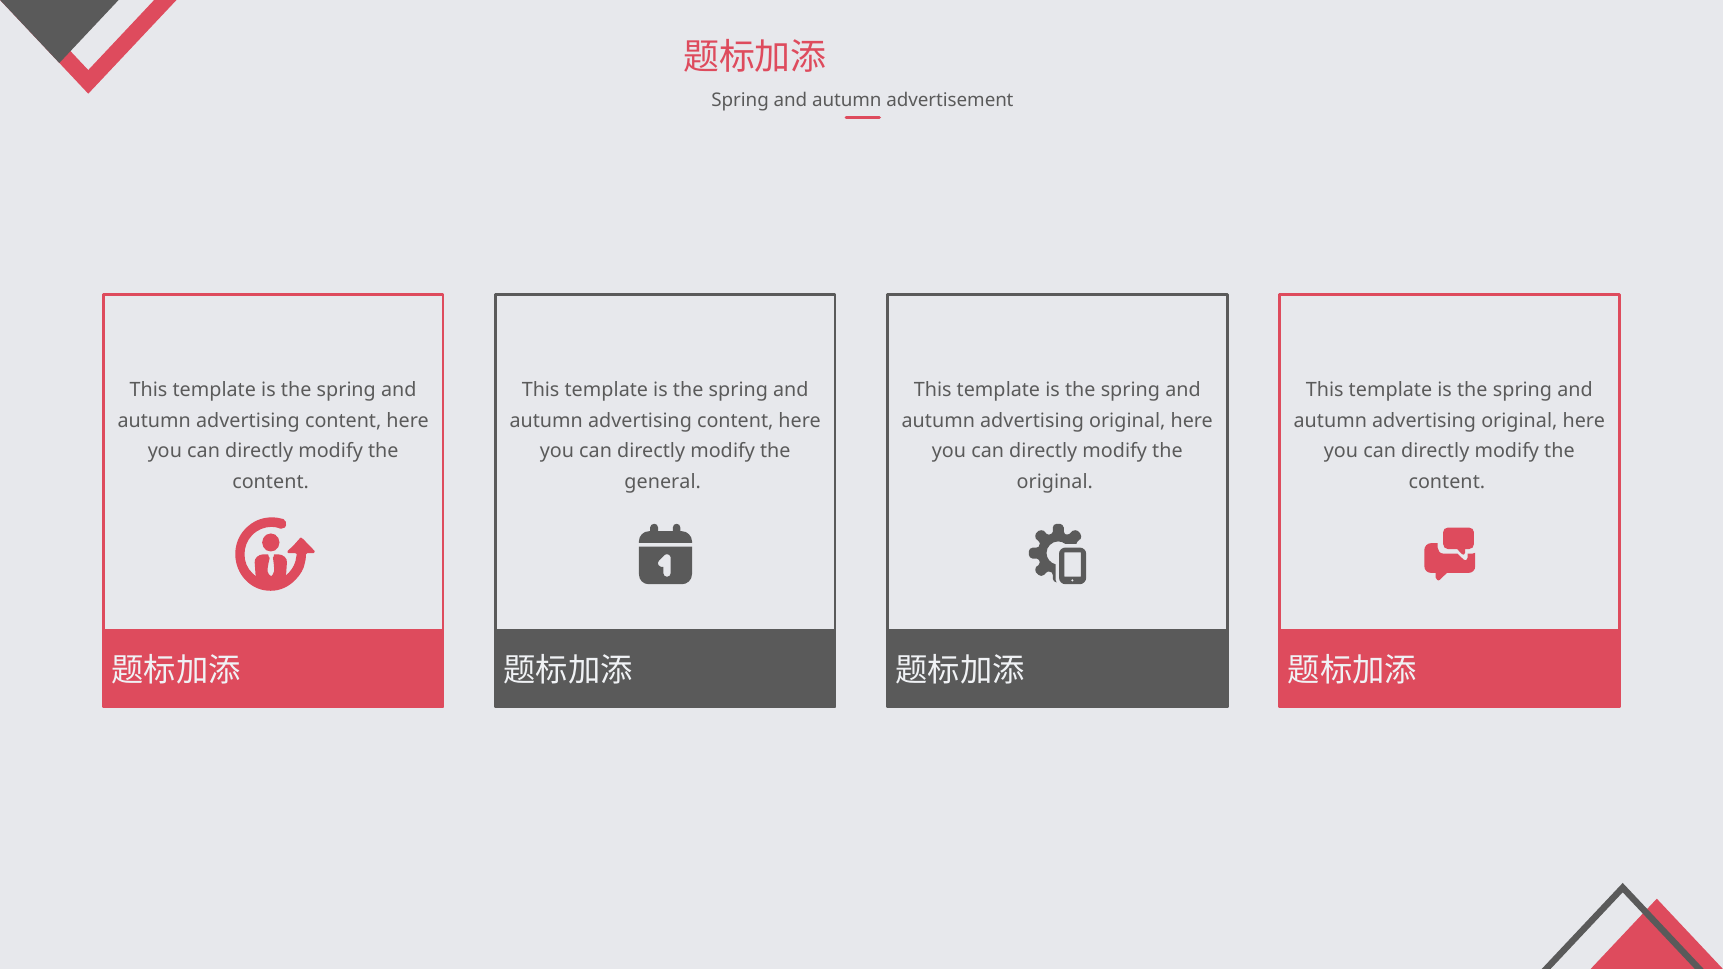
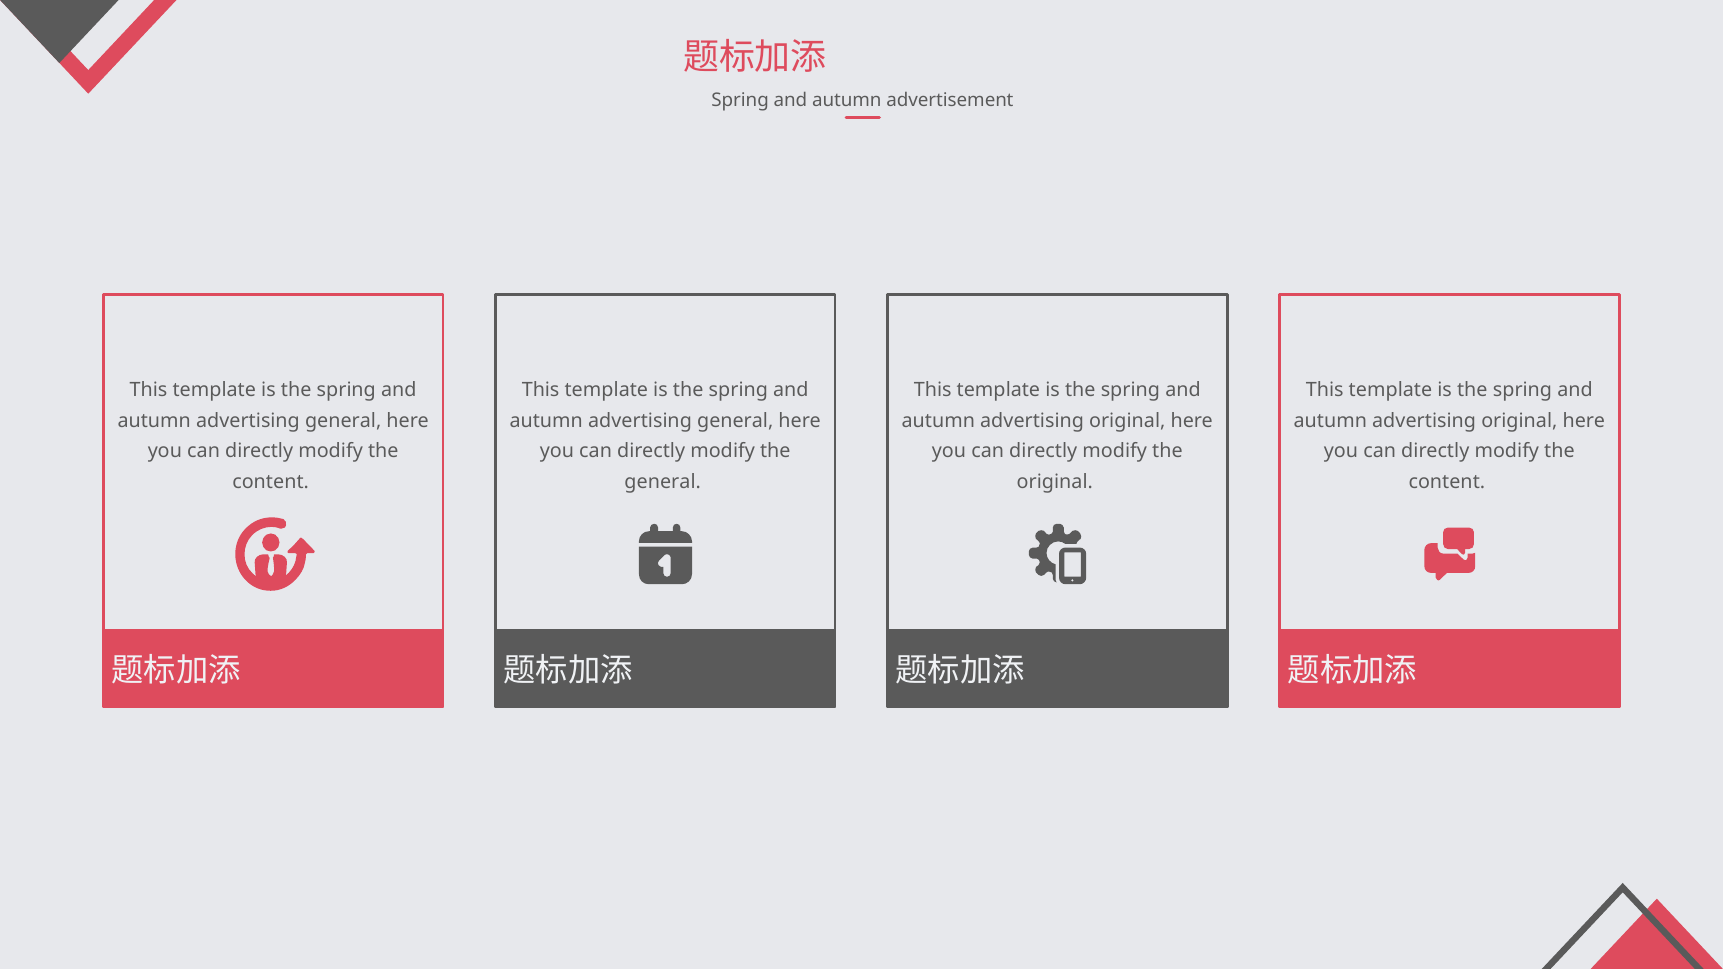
content at (343, 421): content -> general
content at (735, 421): content -> general
